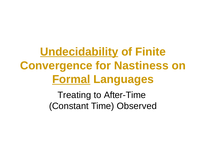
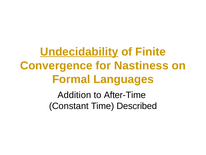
Formal underline: present -> none
Treating: Treating -> Addition
Observed: Observed -> Described
